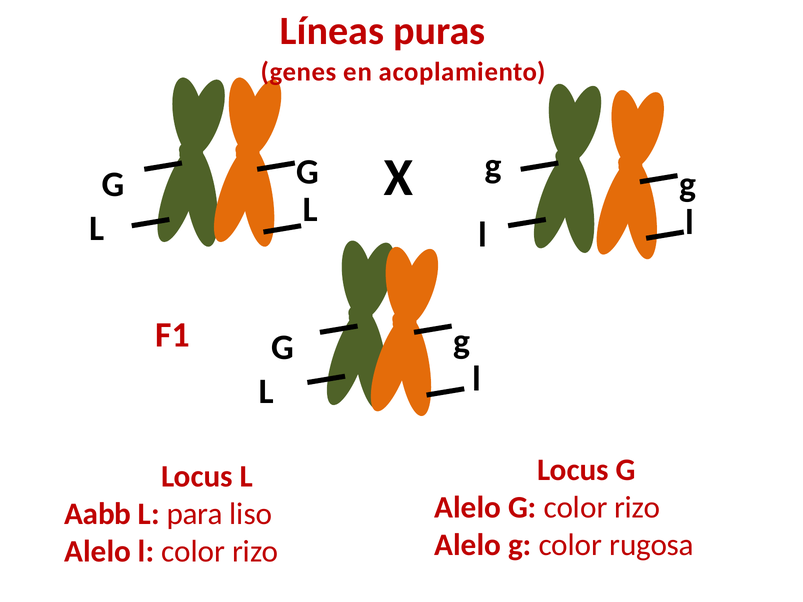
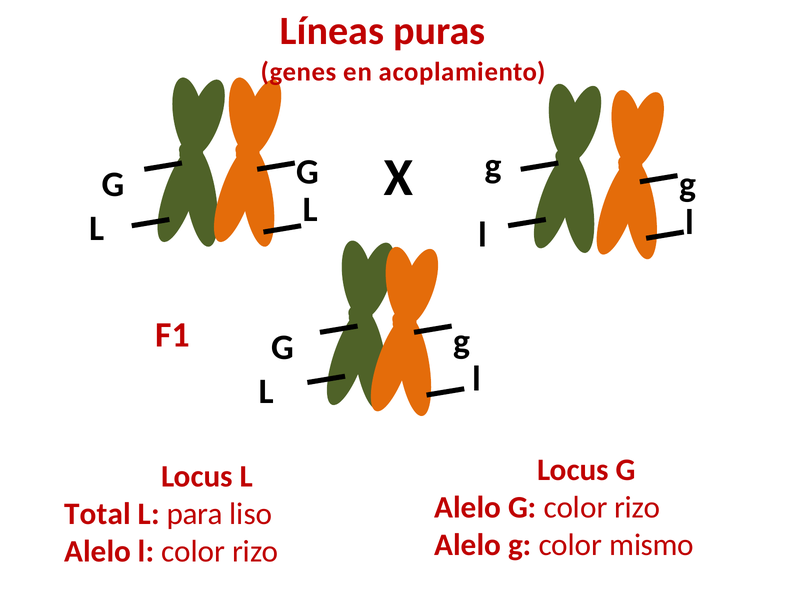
Aabb: Aabb -> Total
rugosa: rugosa -> mismo
